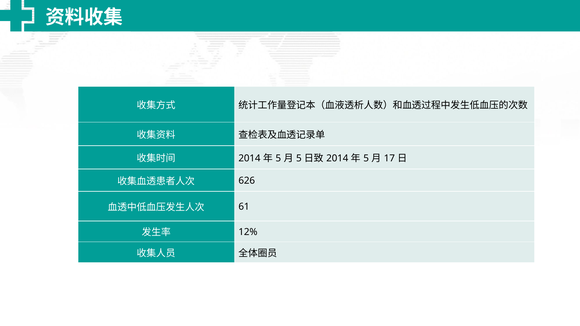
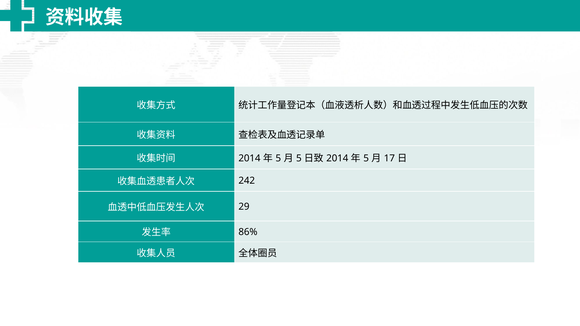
626: 626 -> 242
61: 61 -> 29
12%: 12% -> 86%
